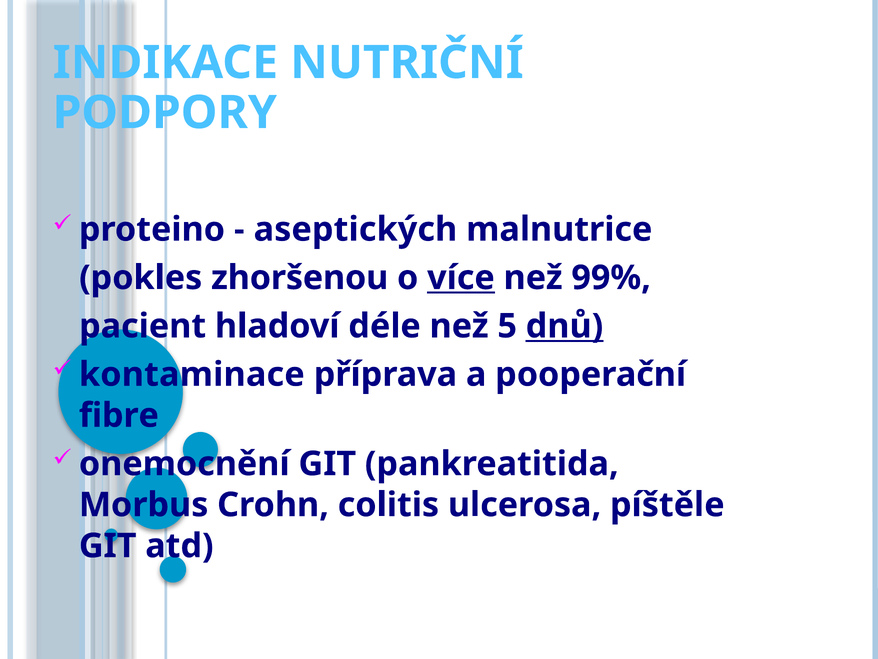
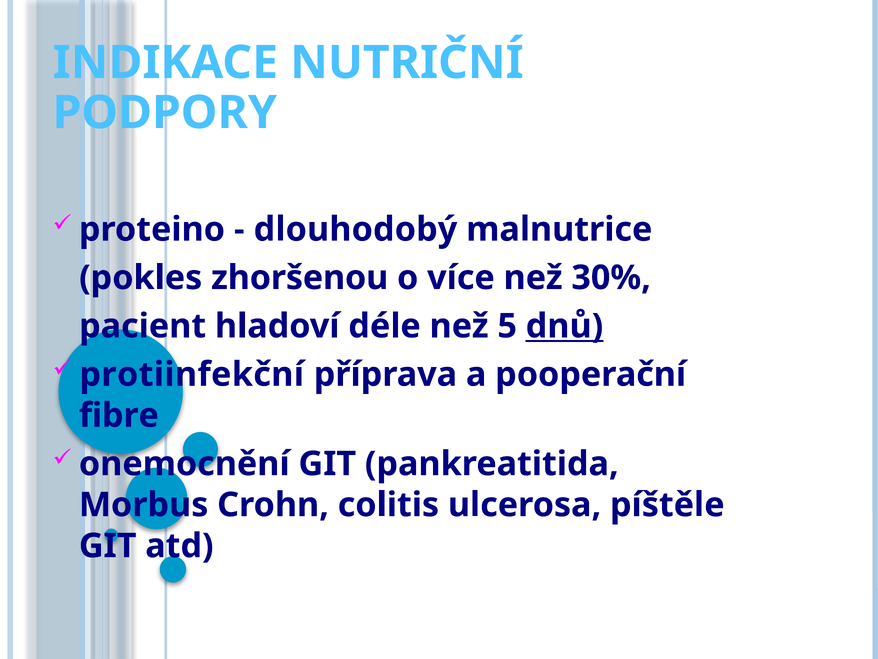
aseptických: aseptických -> dlouhodobý
více underline: present -> none
99%: 99% -> 30%
kontaminace: kontaminace -> protiinfekční
